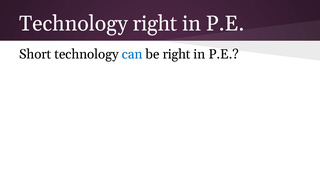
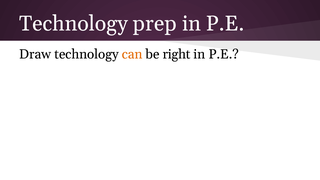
Technology right: right -> prep
Short: Short -> Draw
can colour: blue -> orange
